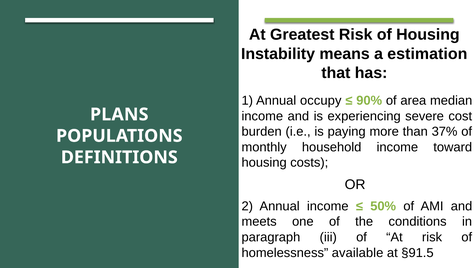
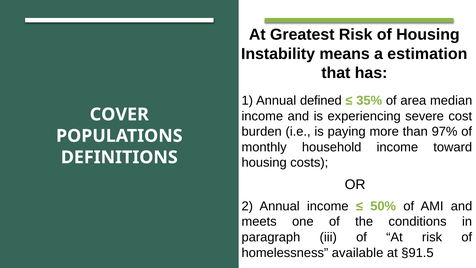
occupy: occupy -> defined
90%: 90% -> 35%
PLANS: PLANS -> COVER
37%: 37% -> 97%
